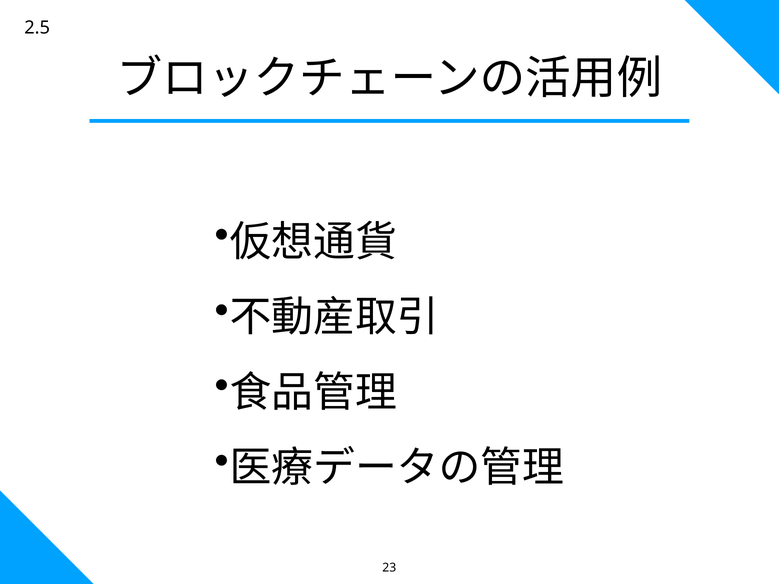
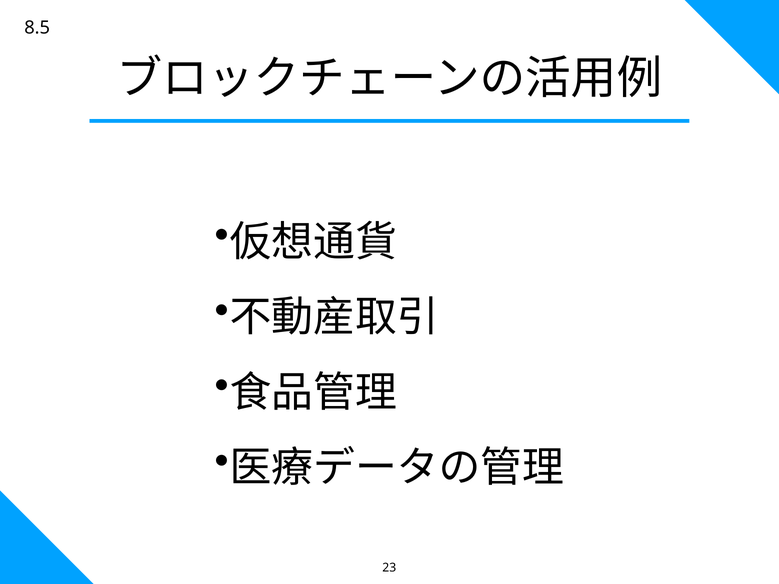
2.5: 2.5 -> 8.5
